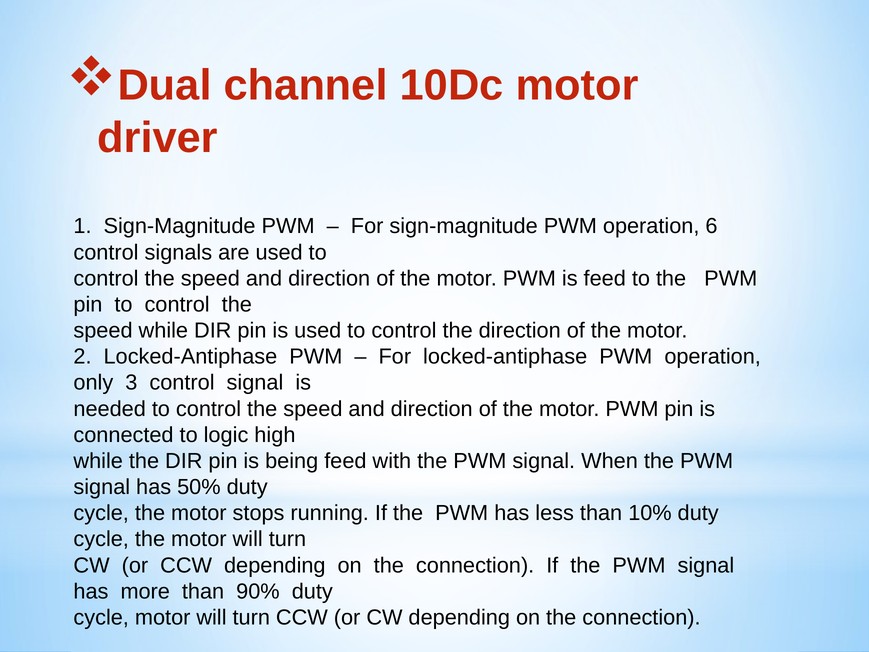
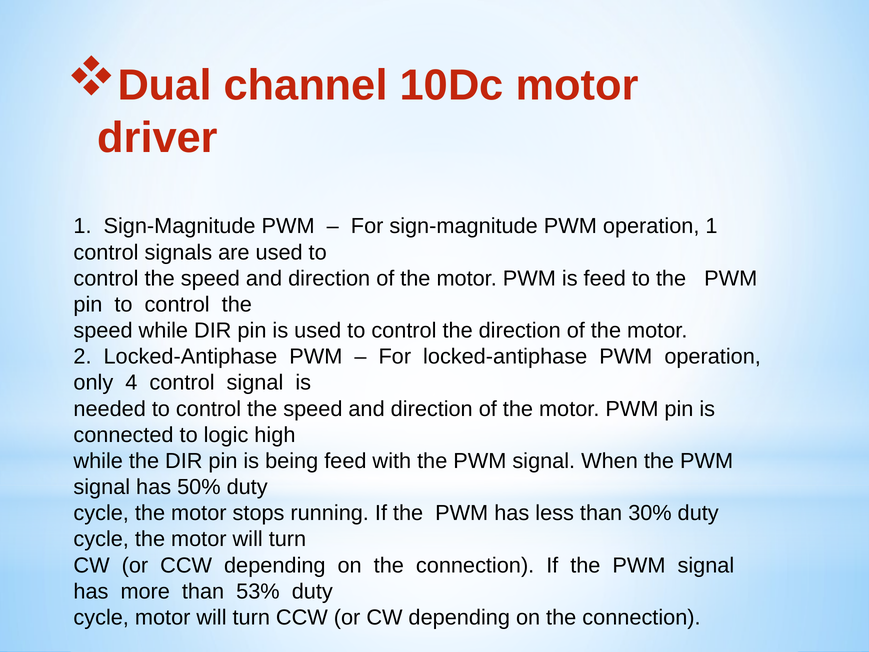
operation 6: 6 -> 1
3: 3 -> 4
10%: 10% -> 30%
90%: 90% -> 53%
